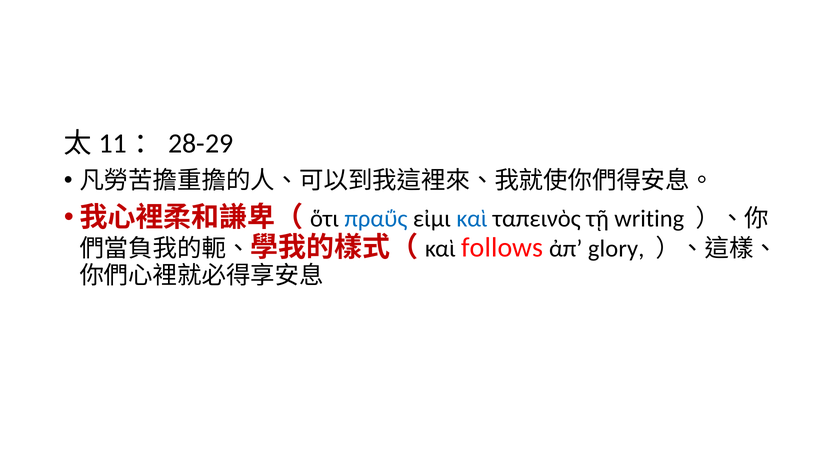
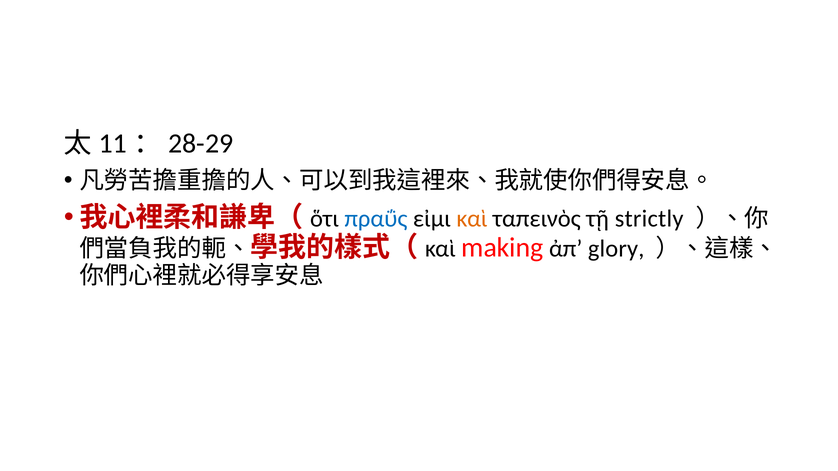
καὶ at (472, 219) colour: blue -> orange
writing: writing -> strictly
follows: follows -> making
